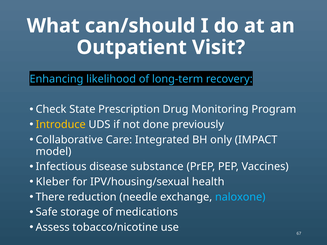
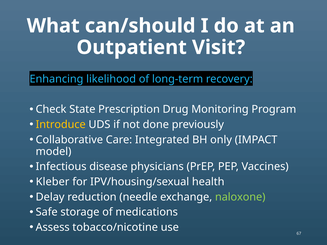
substance: substance -> physicians
There: There -> Delay
naloxone colour: light blue -> light green
